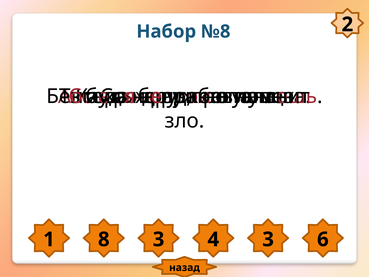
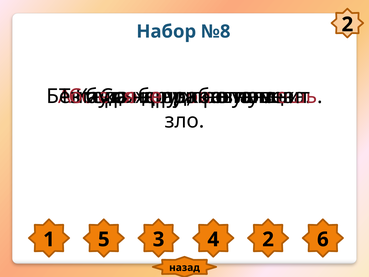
8: 8 -> 5
4 3: 3 -> 2
